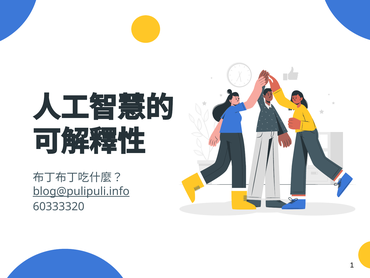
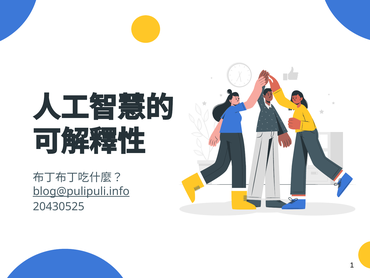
60333320: 60333320 -> 20430525
